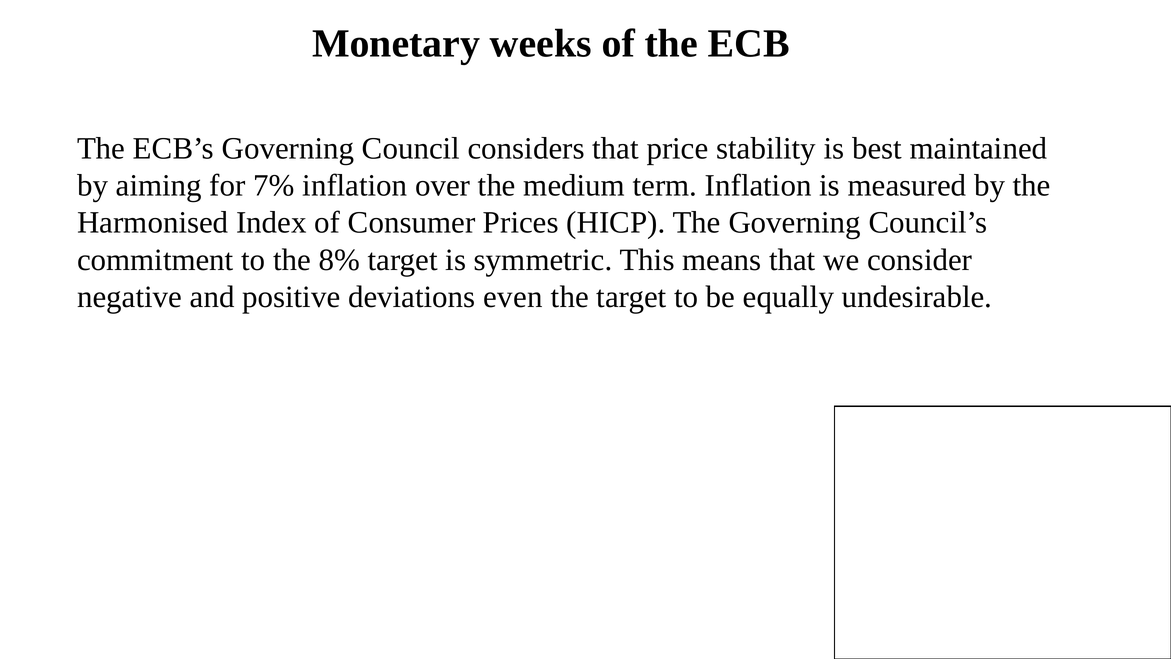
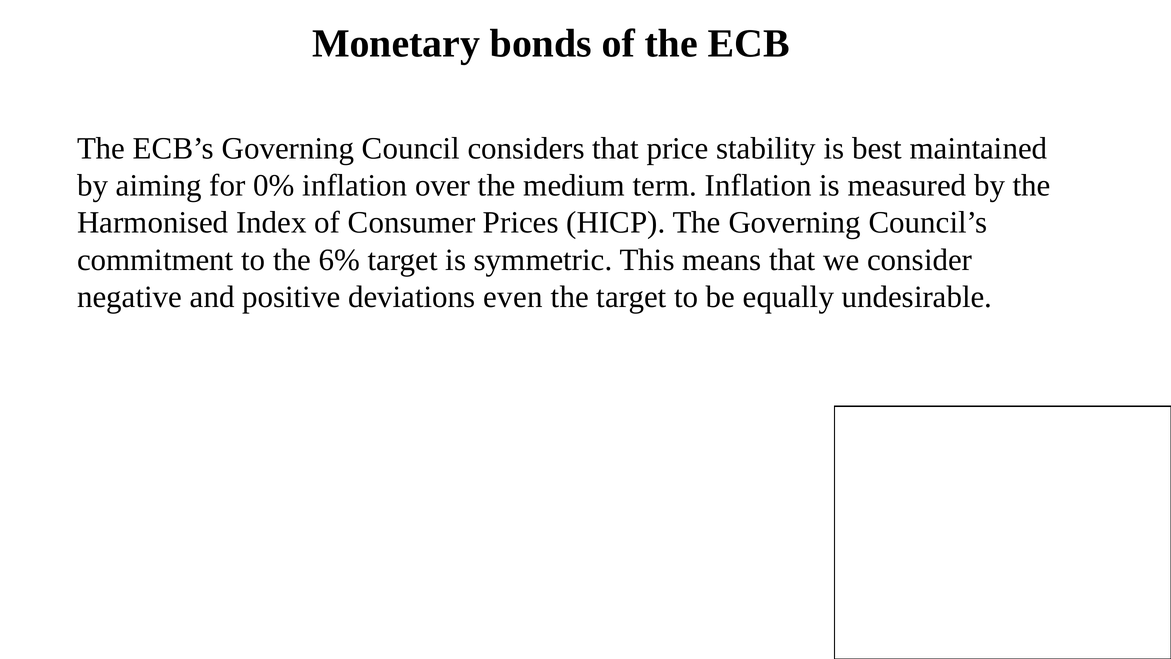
weeks: weeks -> bonds
7%: 7% -> 0%
8%: 8% -> 6%
